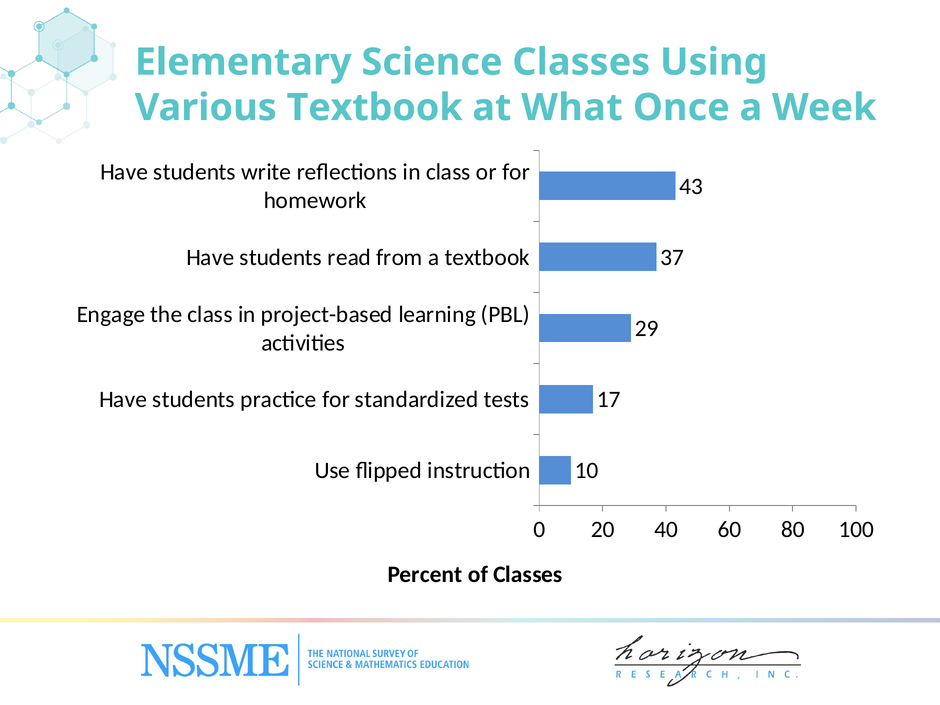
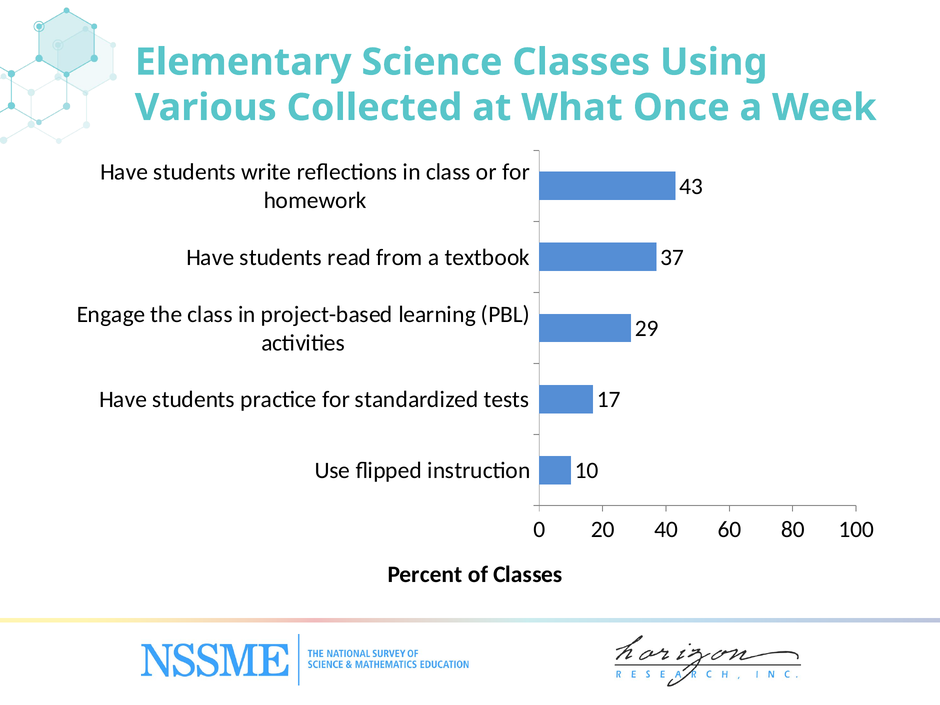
Various Textbook: Textbook -> Collected
